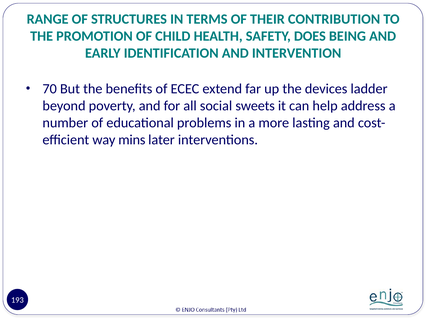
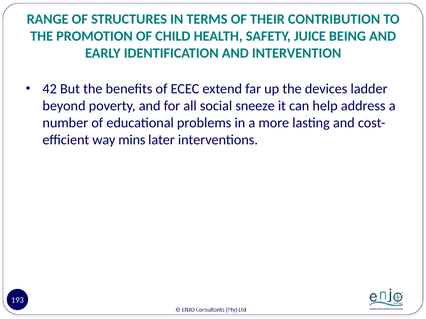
DOES: DOES -> JUICE
70: 70 -> 42
sweets: sweets -> sneeze
